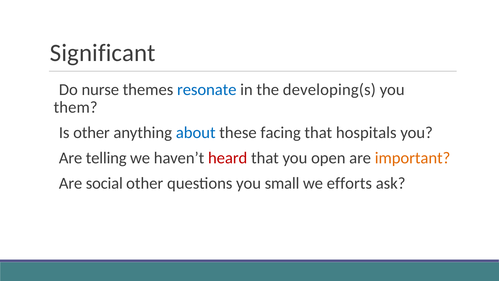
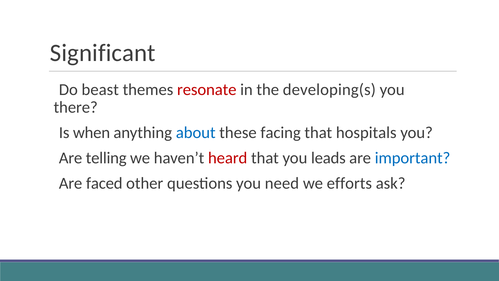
nurse: nurse -> beast
resonate colour: blue -> red
them: them -> there
Is other: other -> when
open: open -> leads
important colour: orange -> blue
social: social -> faced
small: small -> need
